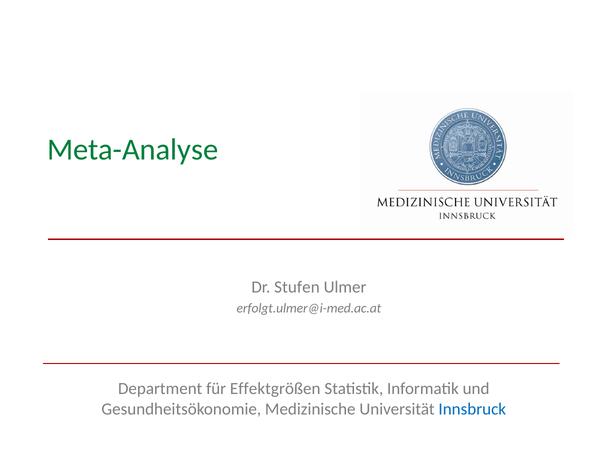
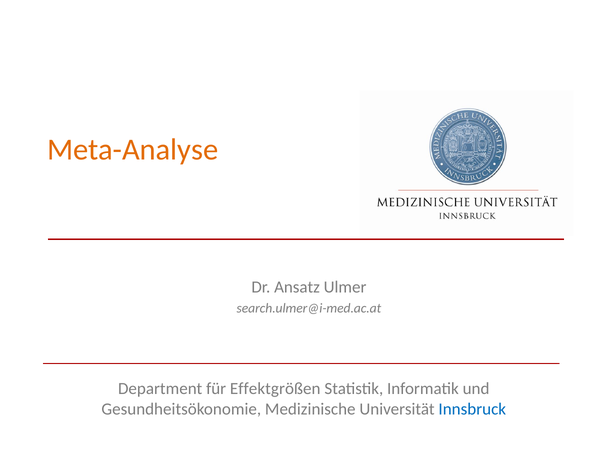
Meta-Analyse colour: green -> orange
Stufen: Stufen -> Ansatz
erfolgt.ulmer@i-med.ac.at: erfolgt.ulmer@i-med.ac.at -> search.ulmer@i-med.ac.at
